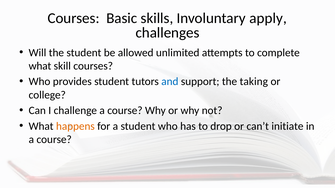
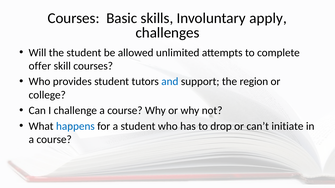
what at (40, 66): what -> offer
taking: taking -> region
happens colour: orange -> blue
